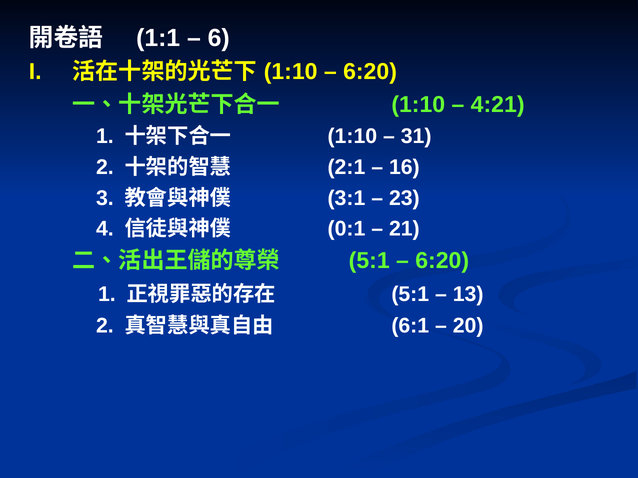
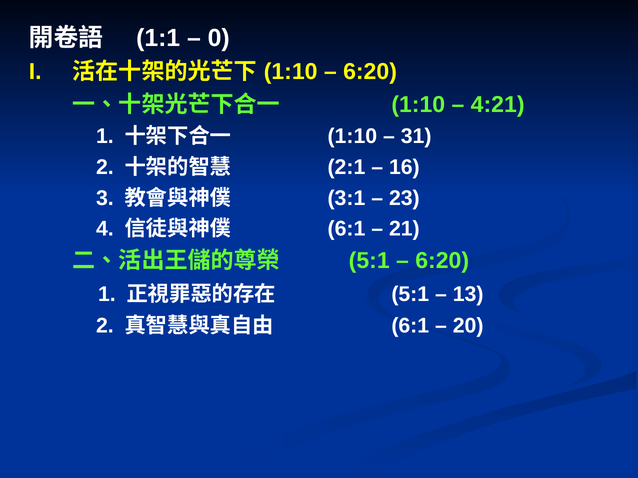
6: 6 -> 0
0:1 at (346, 229): 0:1 -> 6:1
